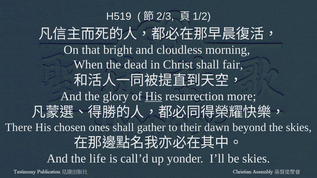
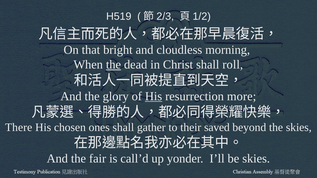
the at (113, 65) underline: none -> present
fair: fair -> roll
dawn: dawn -> saved
life: life -> fair
